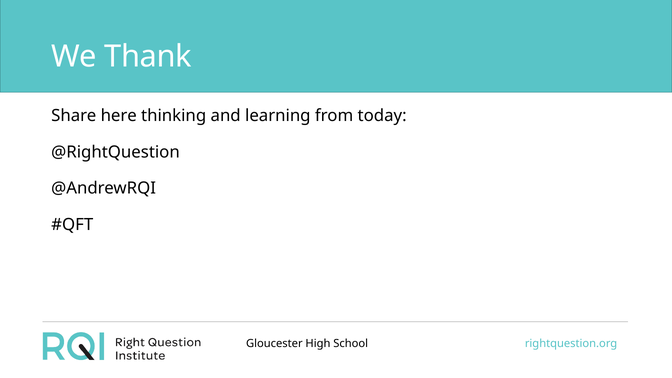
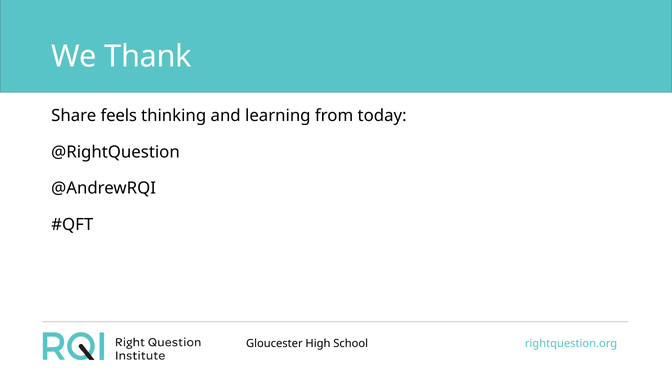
here: here -> feels
